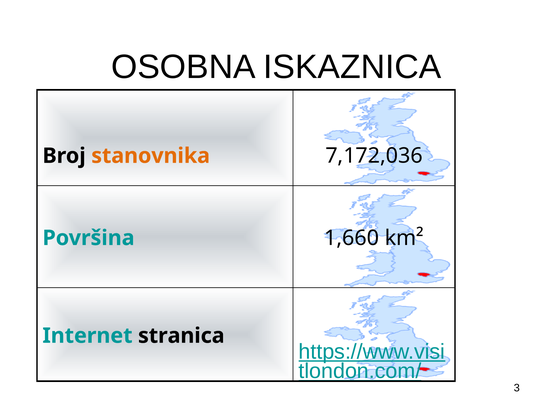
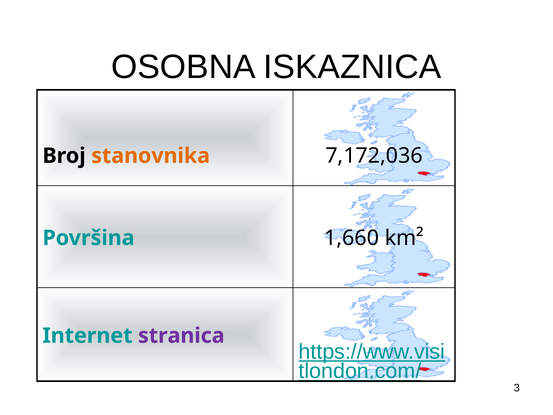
stranica colour: black -> purple
